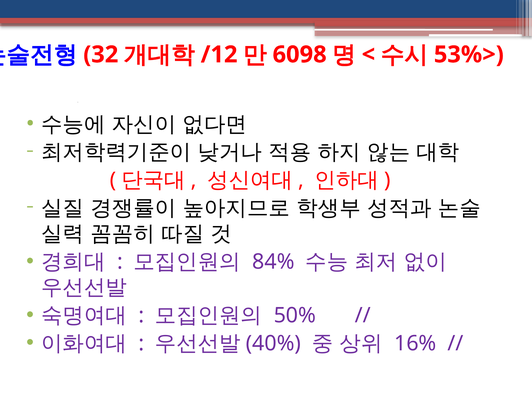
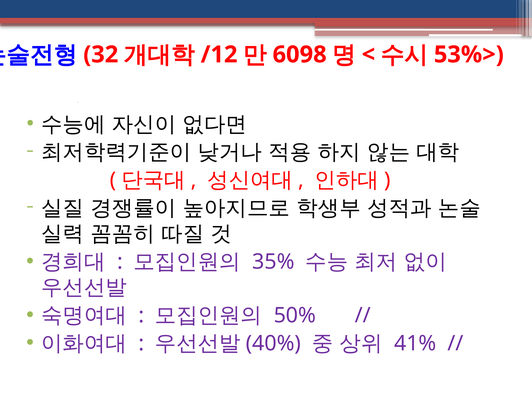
84%: 84% -> 35%
16%: 16% -> 41%
